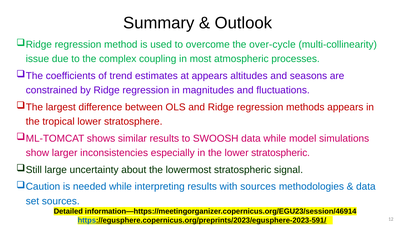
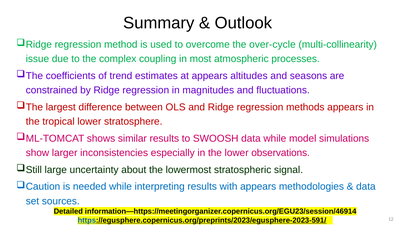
lower stratospheric: stratospheric -> observations
with sources: sources -> appears
